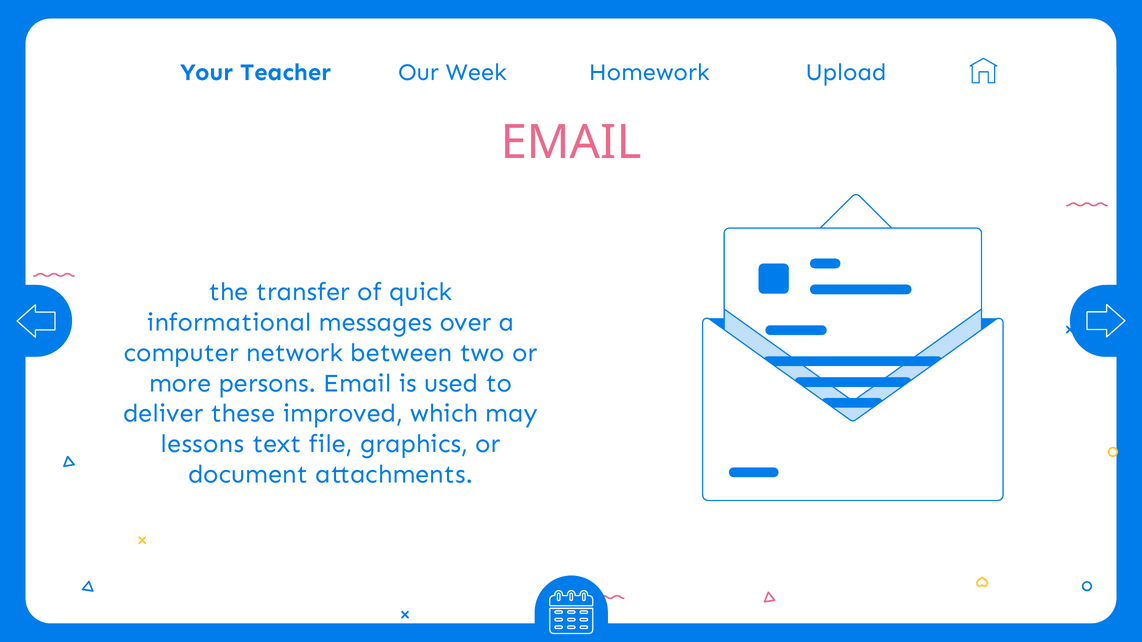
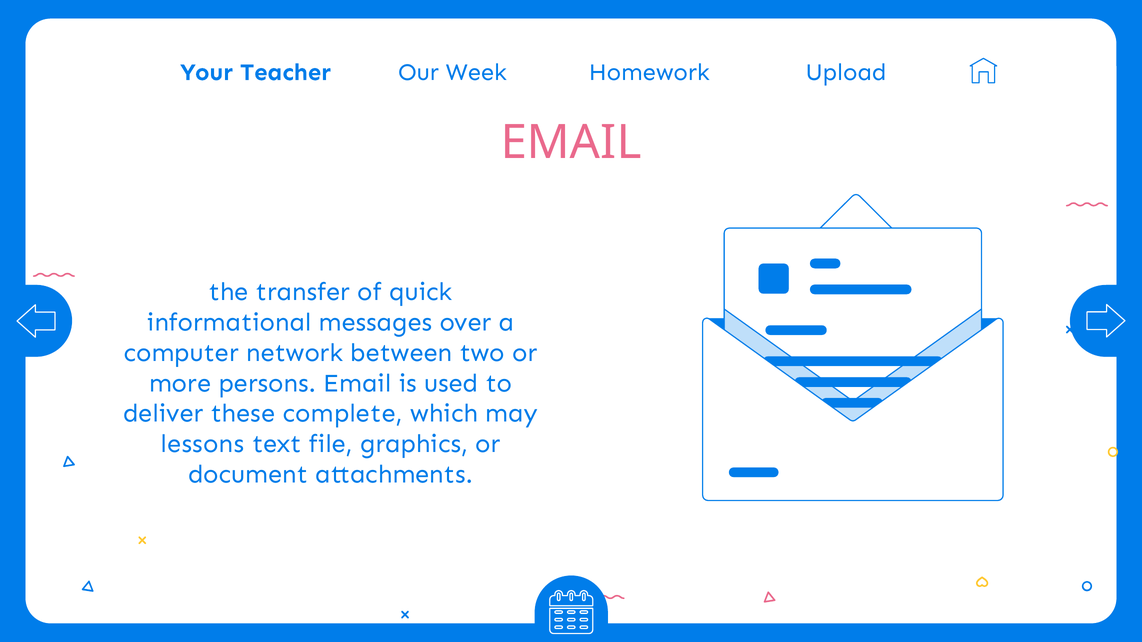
improved: improved -> complete
